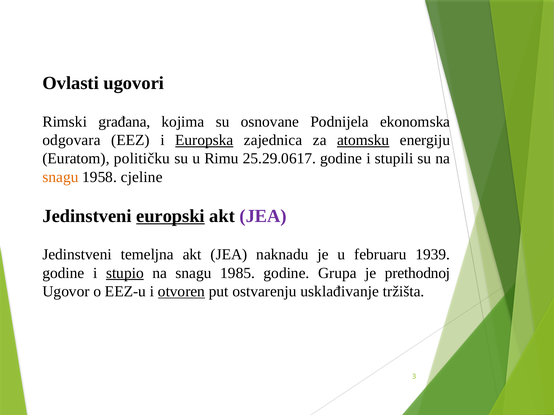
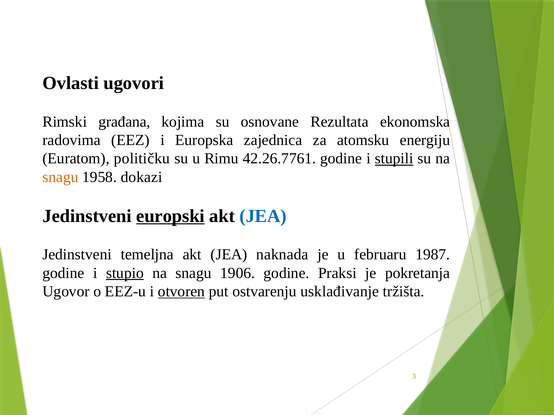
Podnijela: Podnijela -> Rezultata
odgovara: odgovara -> radovima
Europska underline: present -> none
atomsku underline: present -> none
25.29.0617: 25.29.0617 -> 42.26.7761
stupili underline: none -> present
cjeline: cjeline -> dokazi
JEA at (263, 216) colour: purple -> blue
naknadu: naknadu -> naknada
1939: 1939 -> 1987
1985: 1985 -> 1906
Grupa: Grupa -> Praksi
prethodnoj: prethodnoj -> pokretanja
